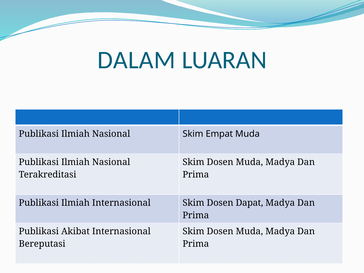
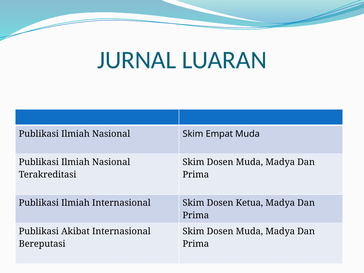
DALAM: DALAM -> JURNAL
Dapat: Dapat -> Ketua
